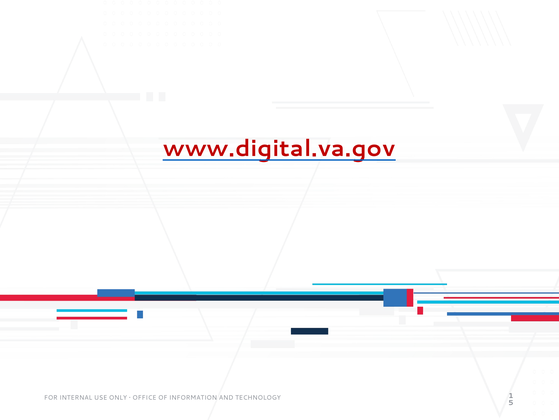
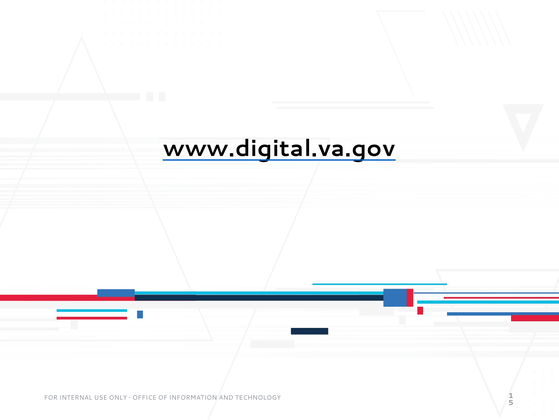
www.digital.va.gov colour: red -> black
